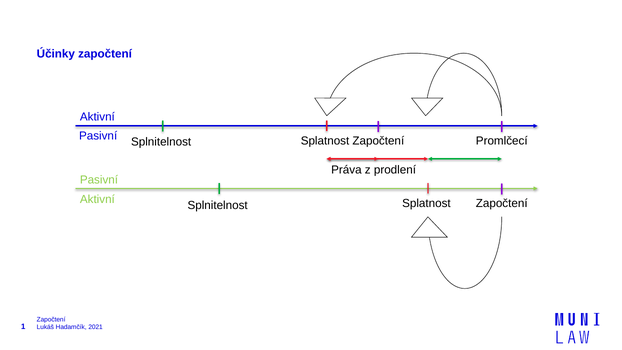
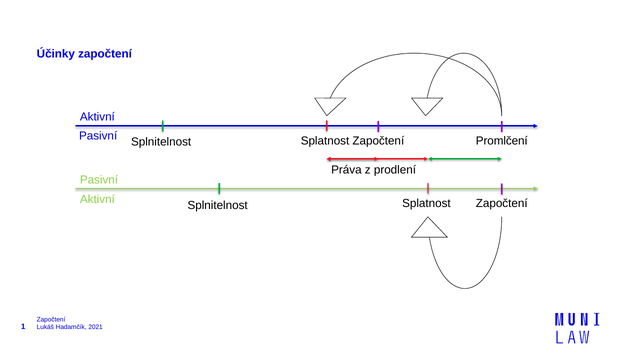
Promlčecí: Promlčecí -> Promlčení
